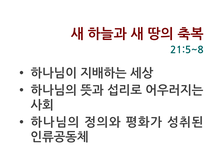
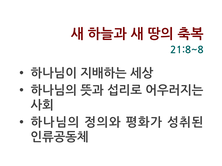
21:5~8: 21:5~8 -> 21:8~8
